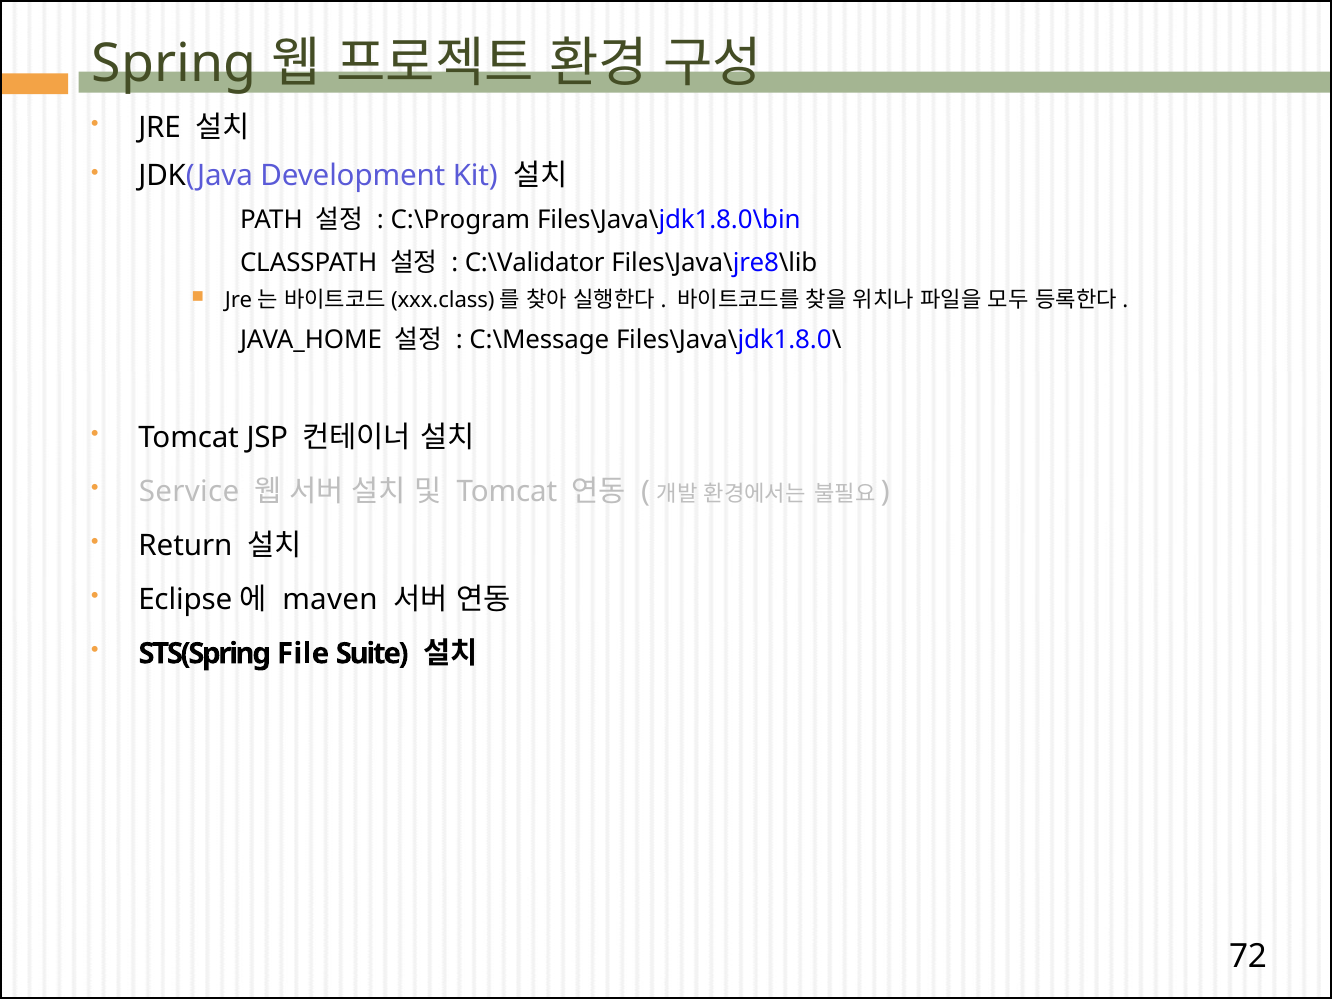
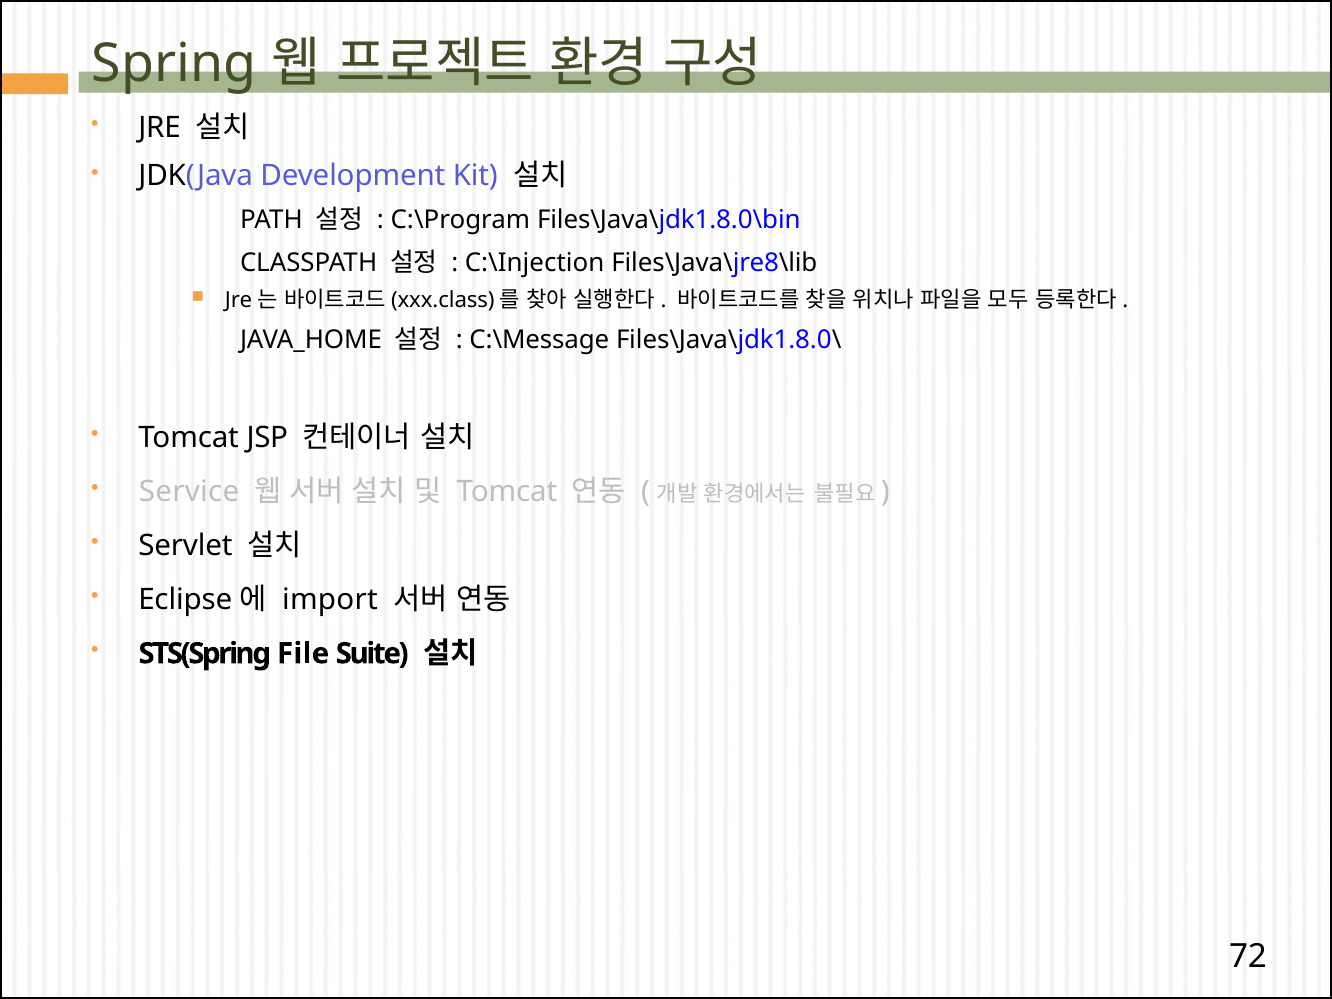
C:\Validator: C:\Validator -> C:\Injection
Return: Return -> Servlet
maven: maven -> import
